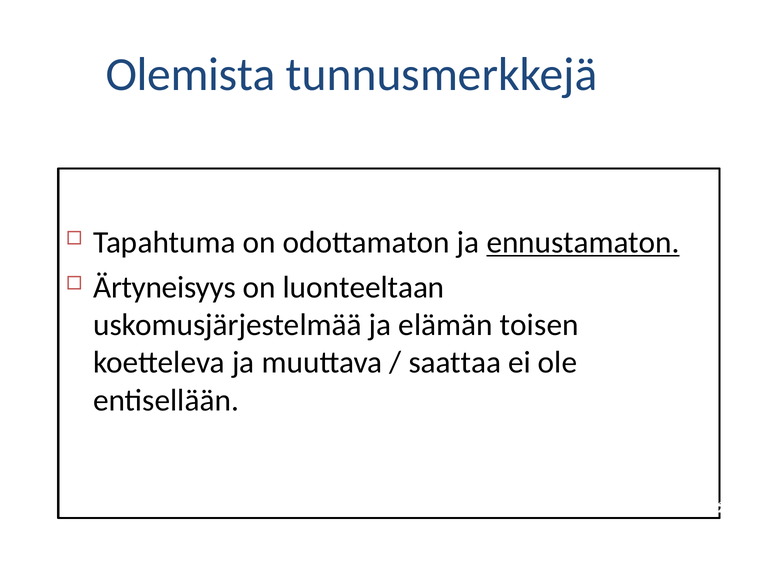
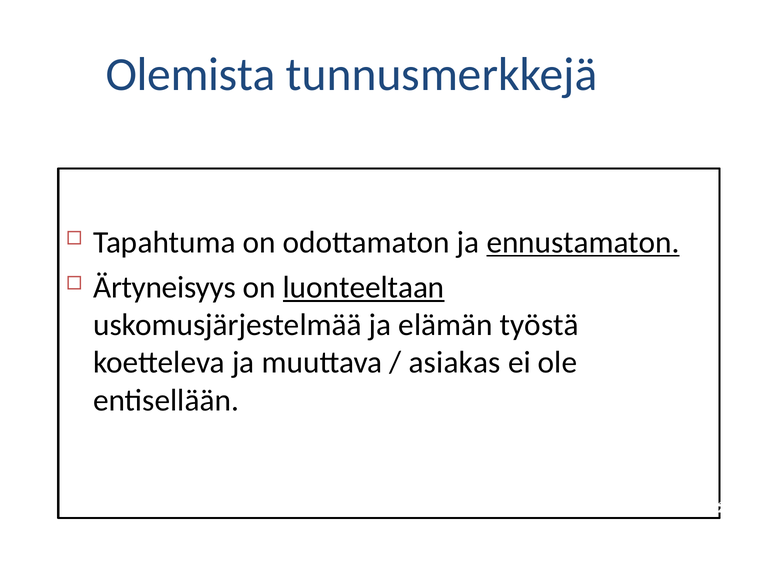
luonteeltaan underline: none -> present
toisen: toisen -> työstä
saattaa: saattaa -> asiakas
